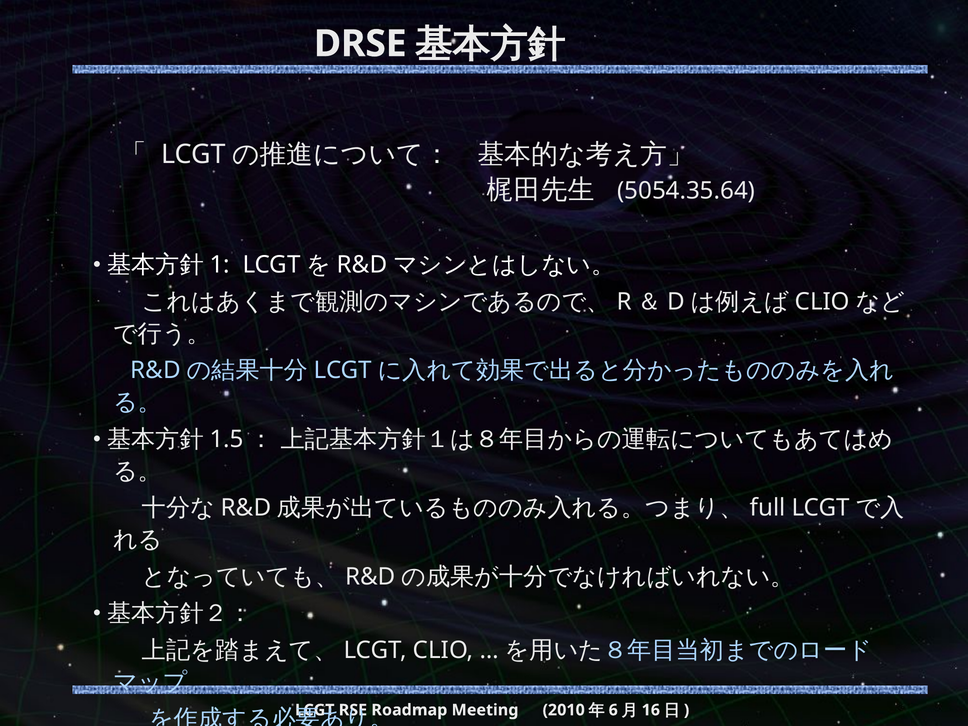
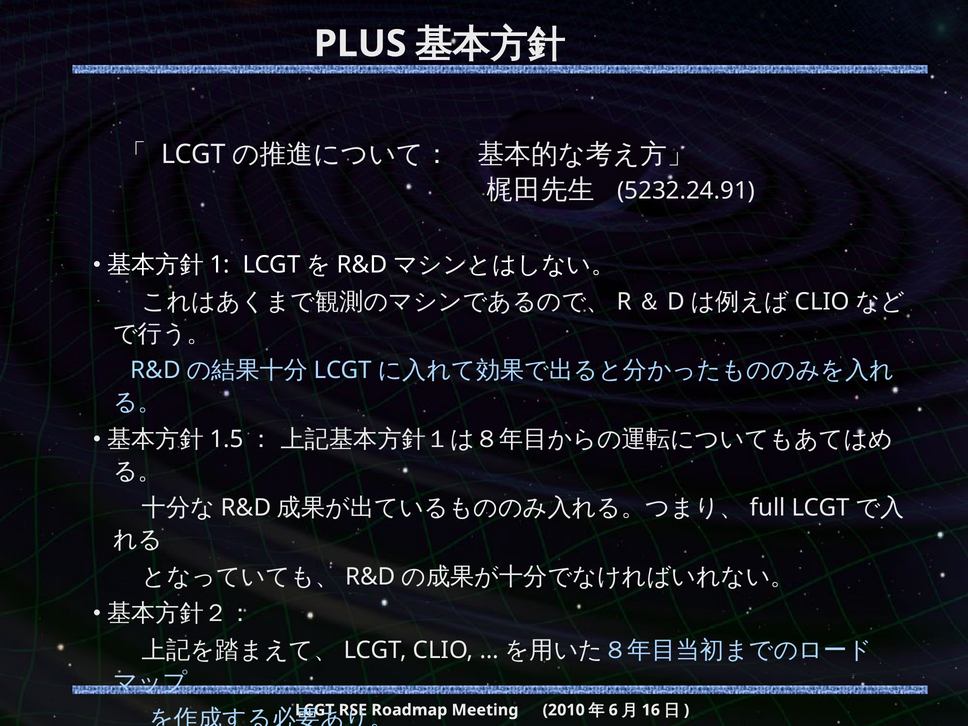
DRSE: DRSE -> PLUS
5054.35.64: 5054.35.64 -> 5232.24.91
